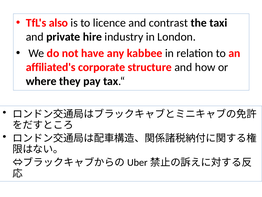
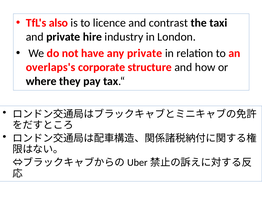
any kabbee: kabbee -> private
affiliated's: affiliated's -> overlaps's
